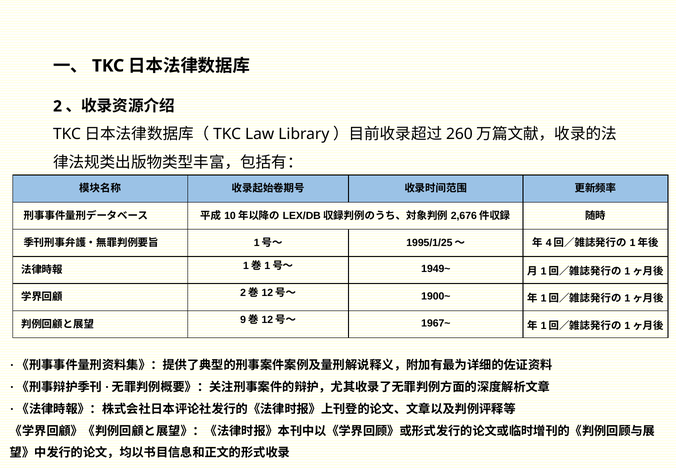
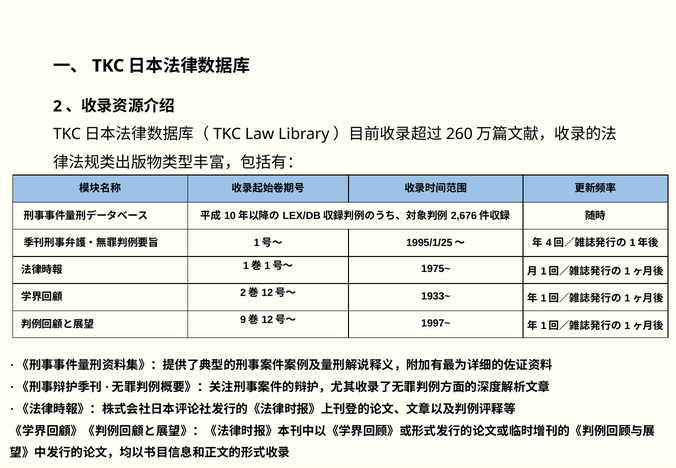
1949~: 1949~ -> 1975~
1900~: 1900~ -> 1933~
1967~: 1967~ -> 1997~
